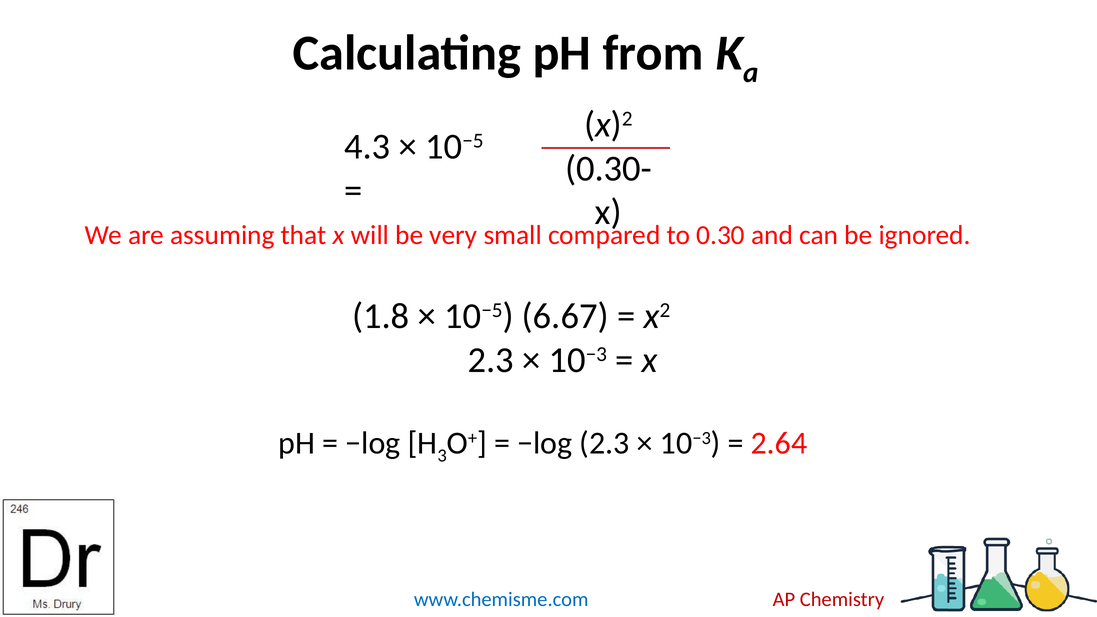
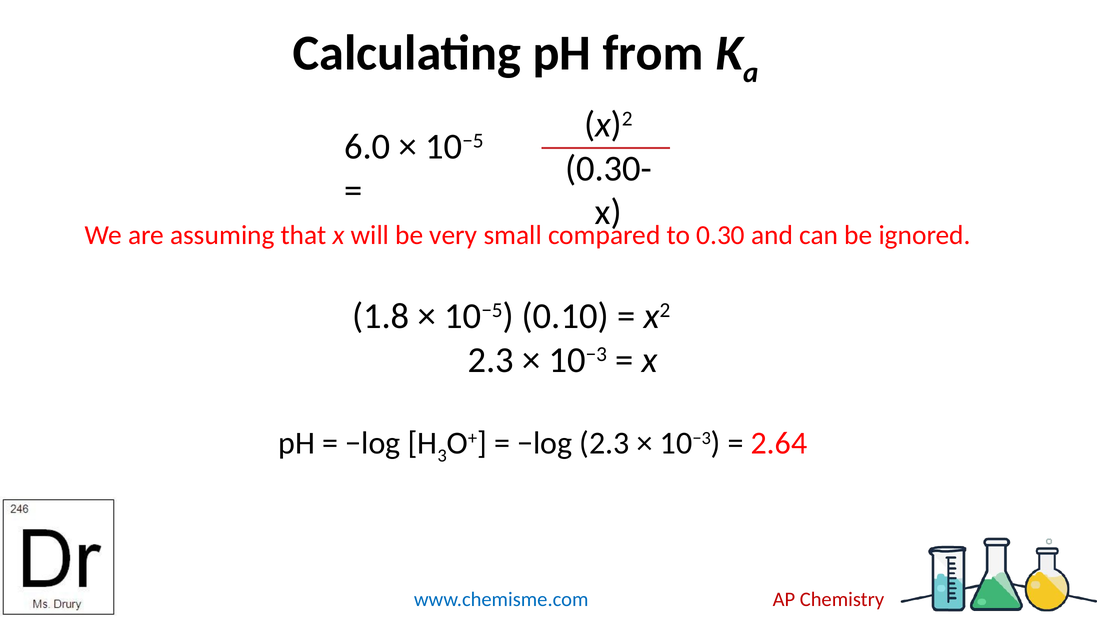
4.3: 4.3 -> 6.0
6.67: 6.67 -> 0.10
